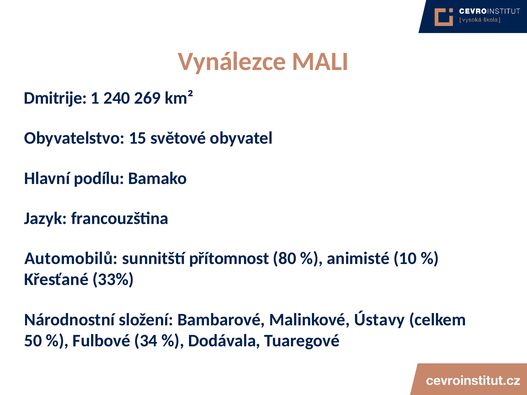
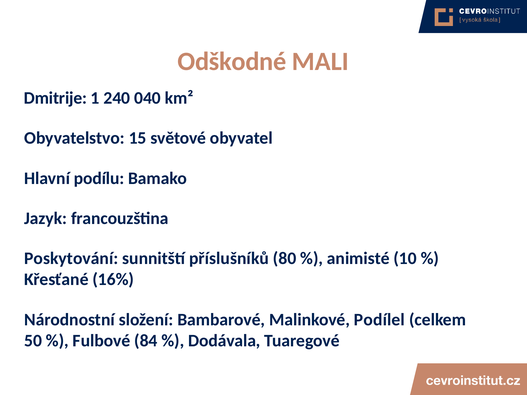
Vynálezce: Vynálezce -> Odškodné
269: 269 -> 040
Automobilů: Automobilů -> Poskytování
přítomnost: přítomnost -> příslušníků
33%: 33% -> 16%
Ústavy: Ústavy -> Podílel
34: 34 -> 84
